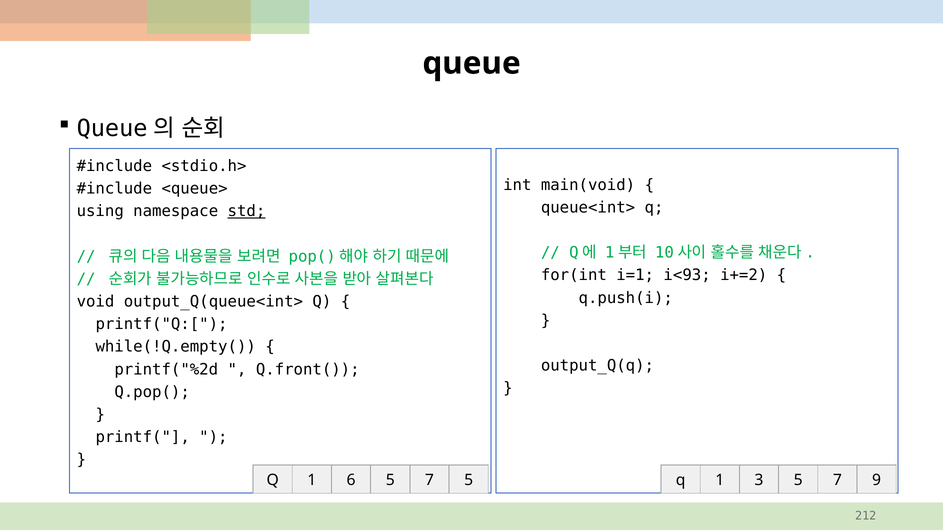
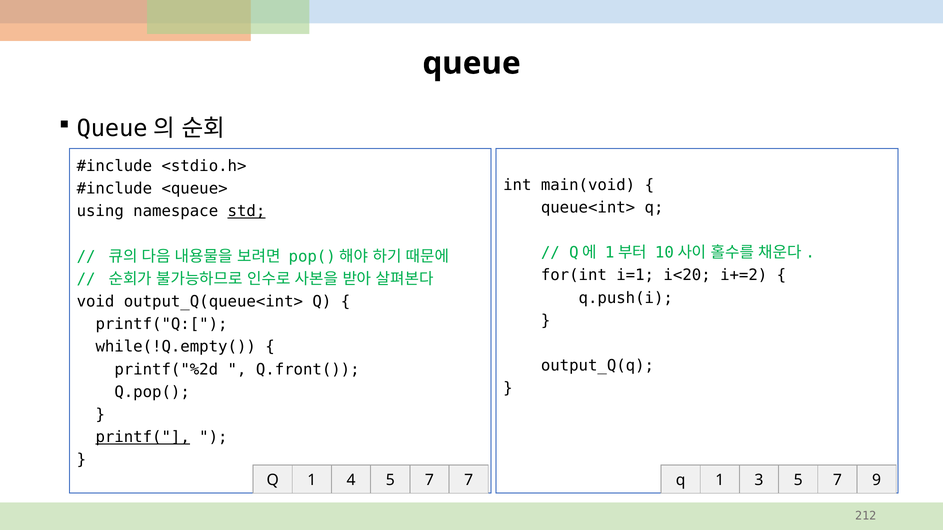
i<93: i<93 -> i<20
printf( underline: none -> present
6: 6 -> 4
7 5: 5 -> 7
